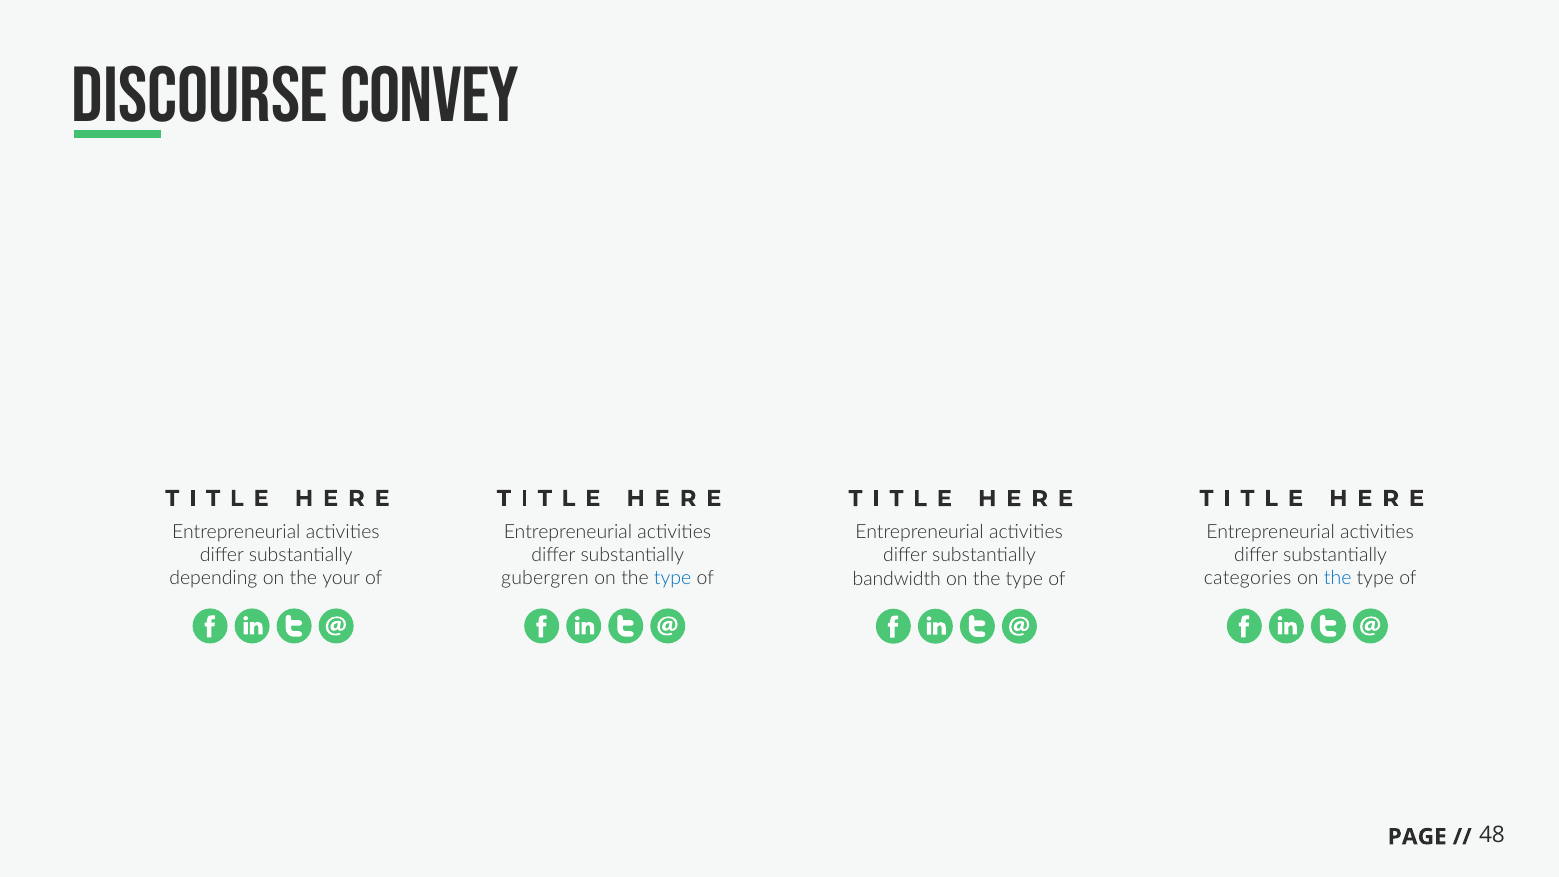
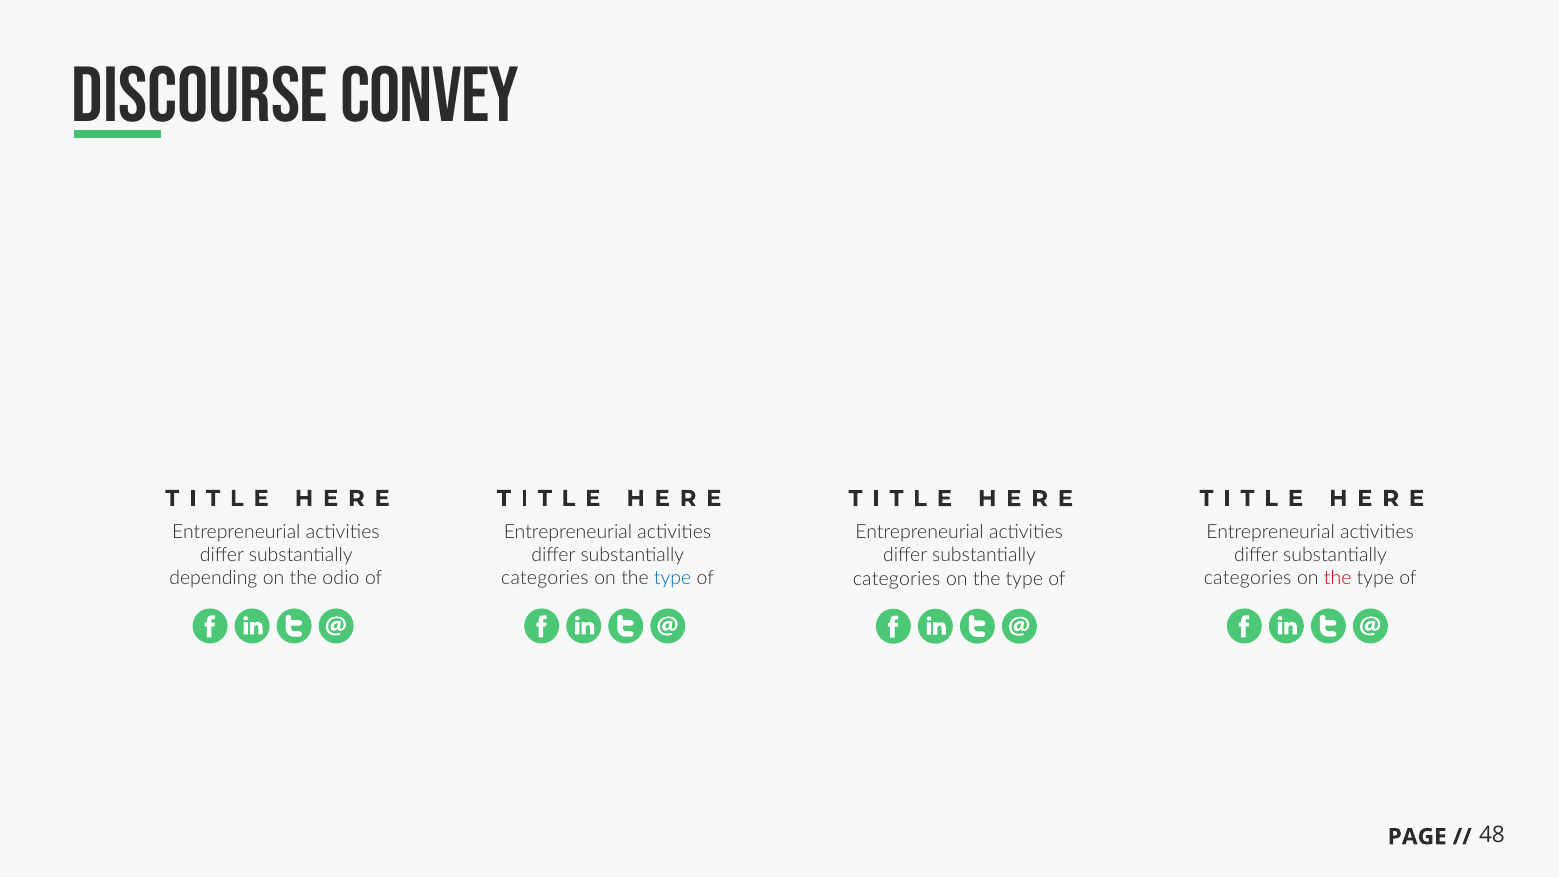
your: your -> odio
gubergren at (545, 578): gubergren -> categories
the at (1338, 578) colour: blue -> red
bandwidth at (897, 579): bandwidth -> categories
